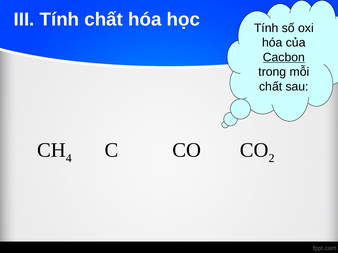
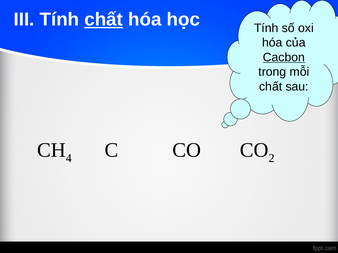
chất at (104, 20) underline: none -> present
